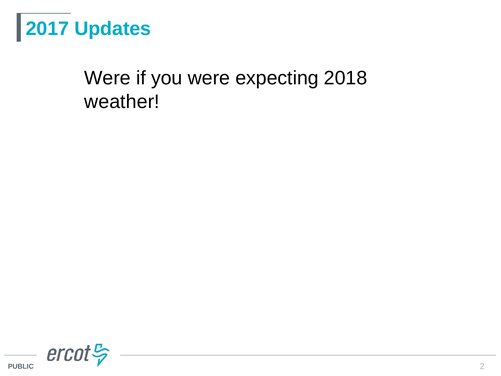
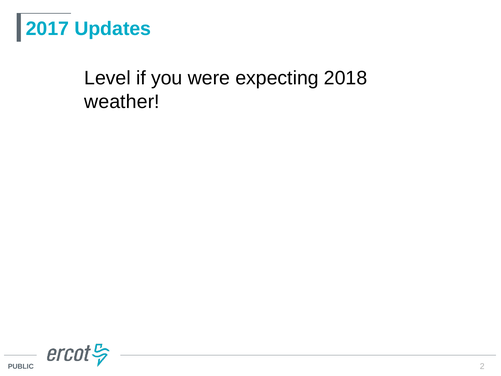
Were at (108, 78): Were -> Level
